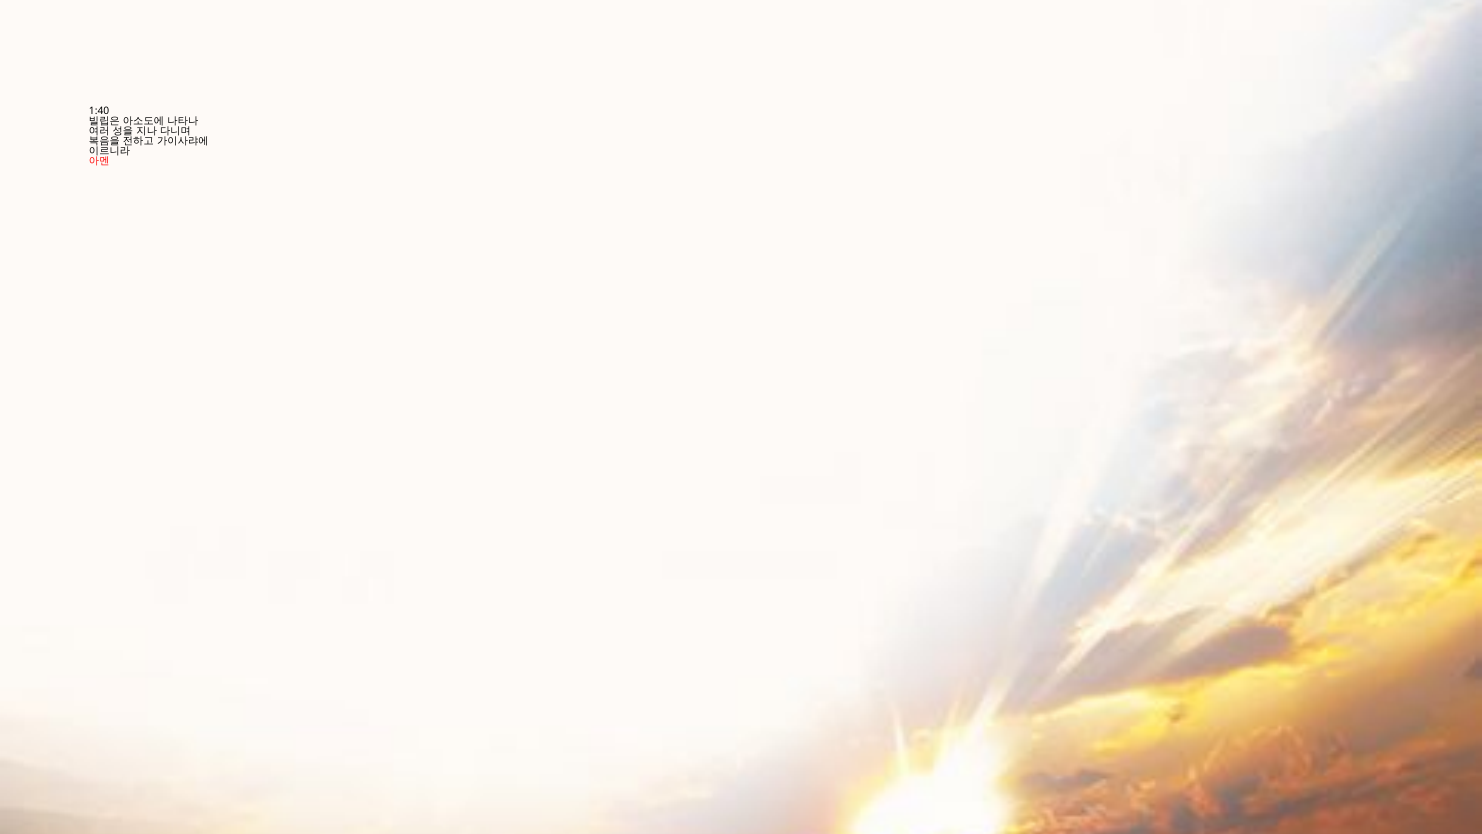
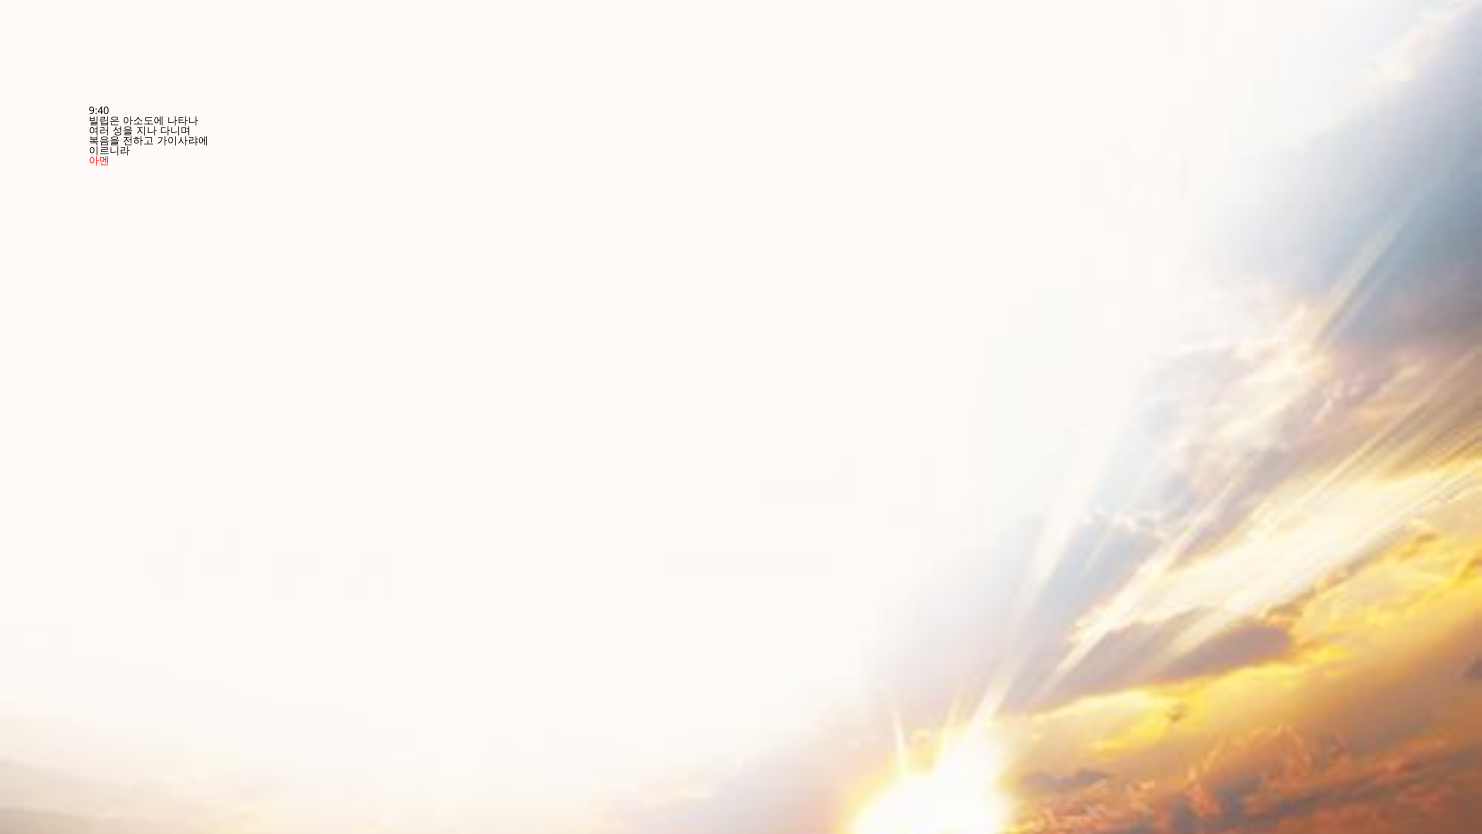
1:40: 1:40 -> 9:40
